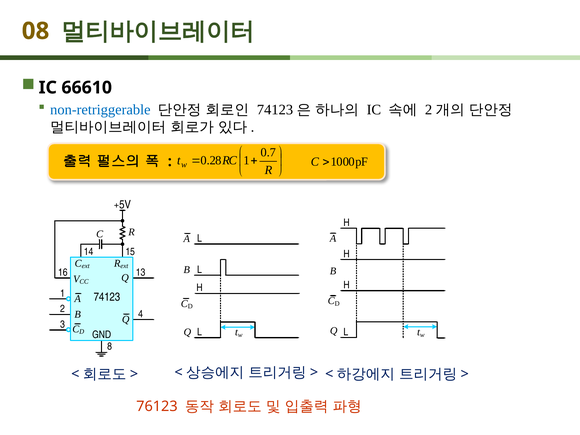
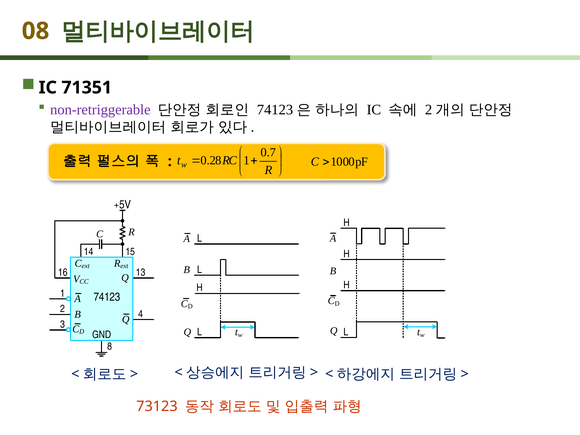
66610: 66610 -> 71351
non-retriggerable colour: blue -> purple
76123: 76123 -> 73123
